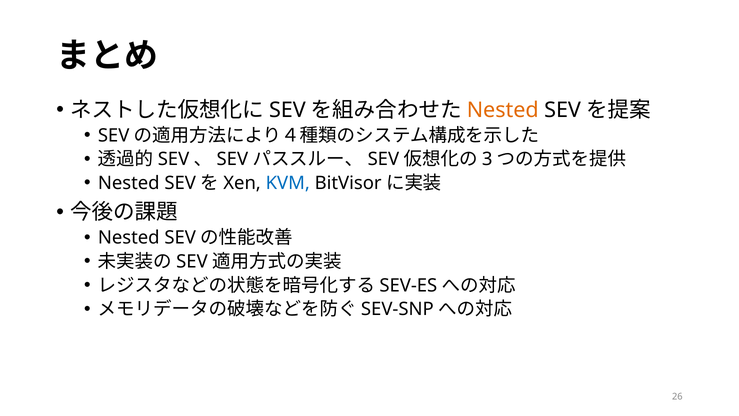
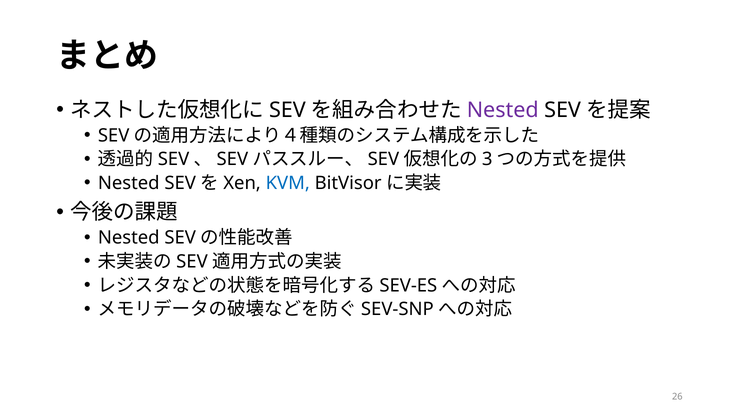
Nested at (503, 110) colour: orange -> purple
